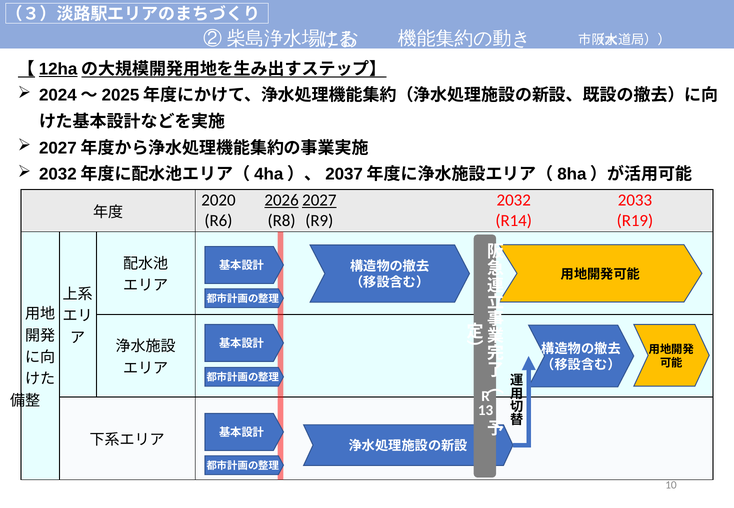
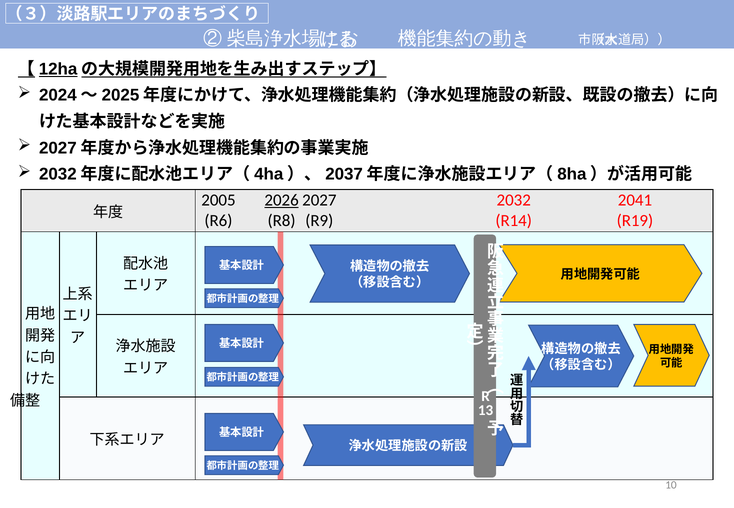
2020: 2020 -> 2005
2027 underline: present -> none
2033: 2033 -> 2041
